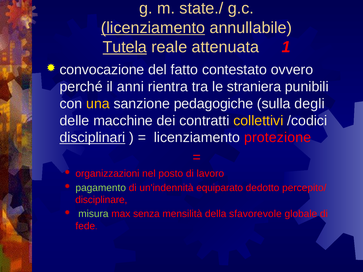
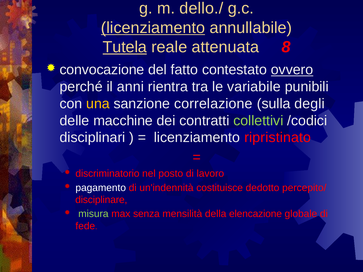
state./: state./ -> dello./
1: 1 -> 8
ovvero underline: none -> present
straniera: straniera -> variabile
pedagogiche: pedagogiche -> correlazione
collettivi colour: yellow -> light green
disciplinari underline: present -> none
protezione: protezione -> ripristinato
organizzazioni: organizzazioni -> discriminatorio
pagamento colour: light green -> white
equiparato: equiparato -> costituisce
sfavorevole: sfavorevole -> elencazione
